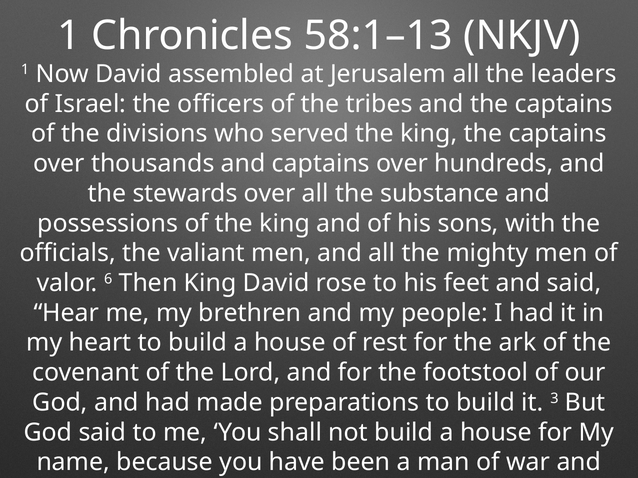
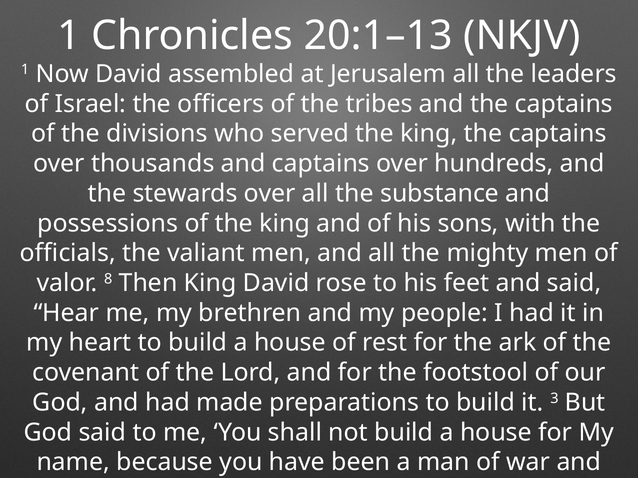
58:1–13: 58:1–13 -> 20:1–13
6: 6 -> 8
